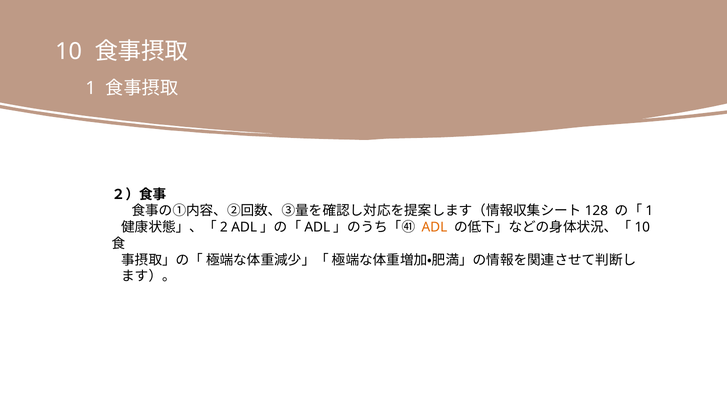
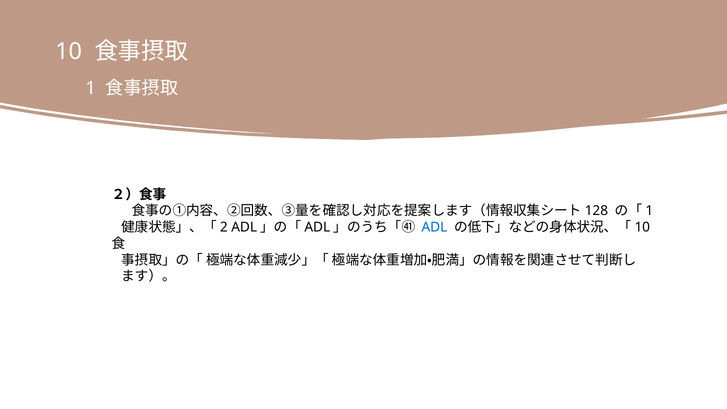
ADL colour: orange -> blue
